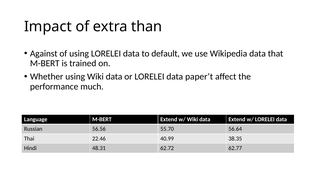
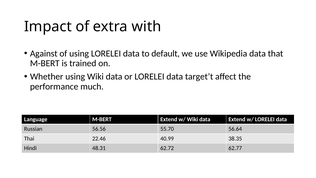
than: than -> with
paper’t: paper’t -> target’t
